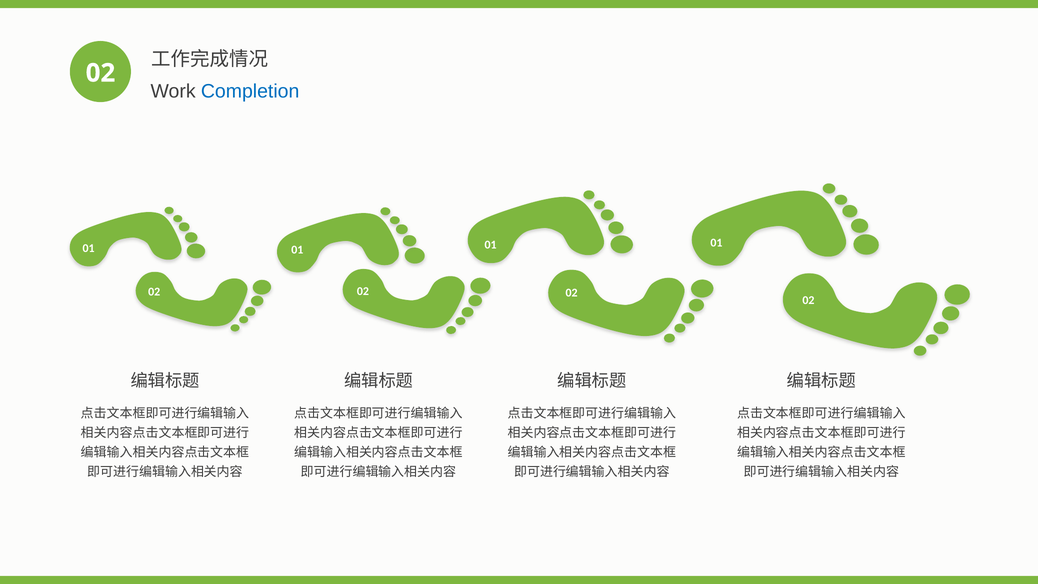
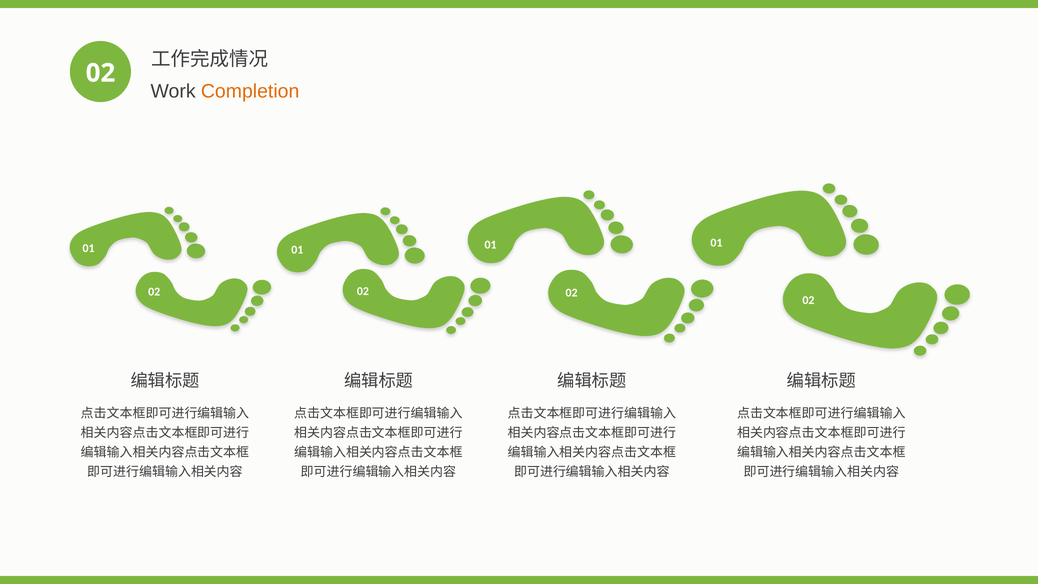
Completion colour: blue -> orange
